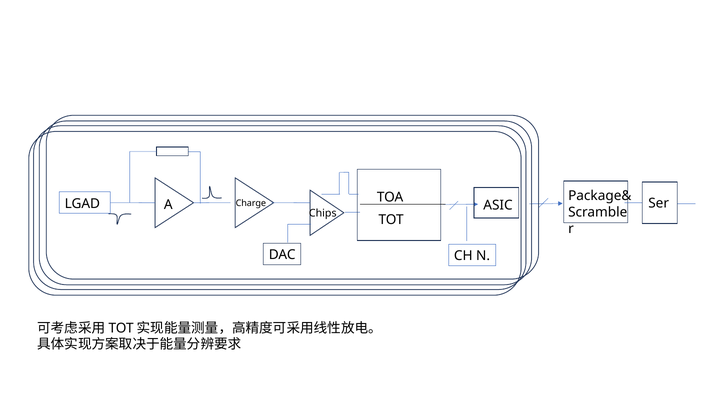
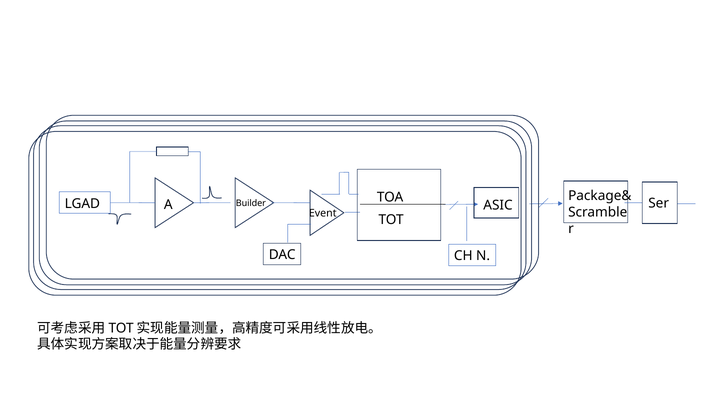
Charge: Charge -> Builder
Chips: Chips -> Event
